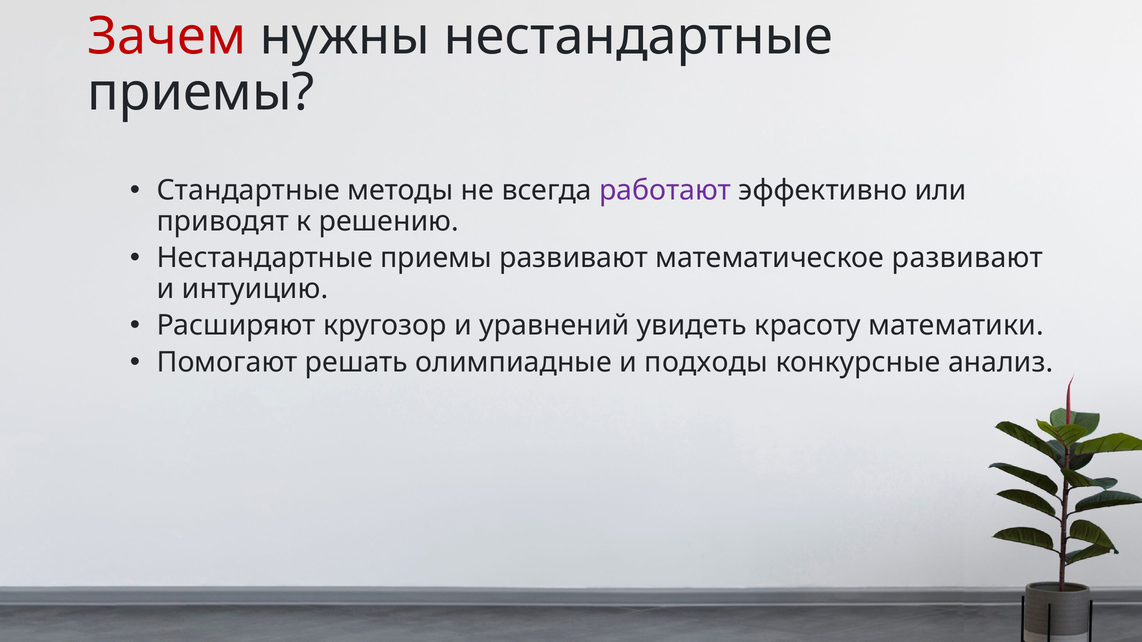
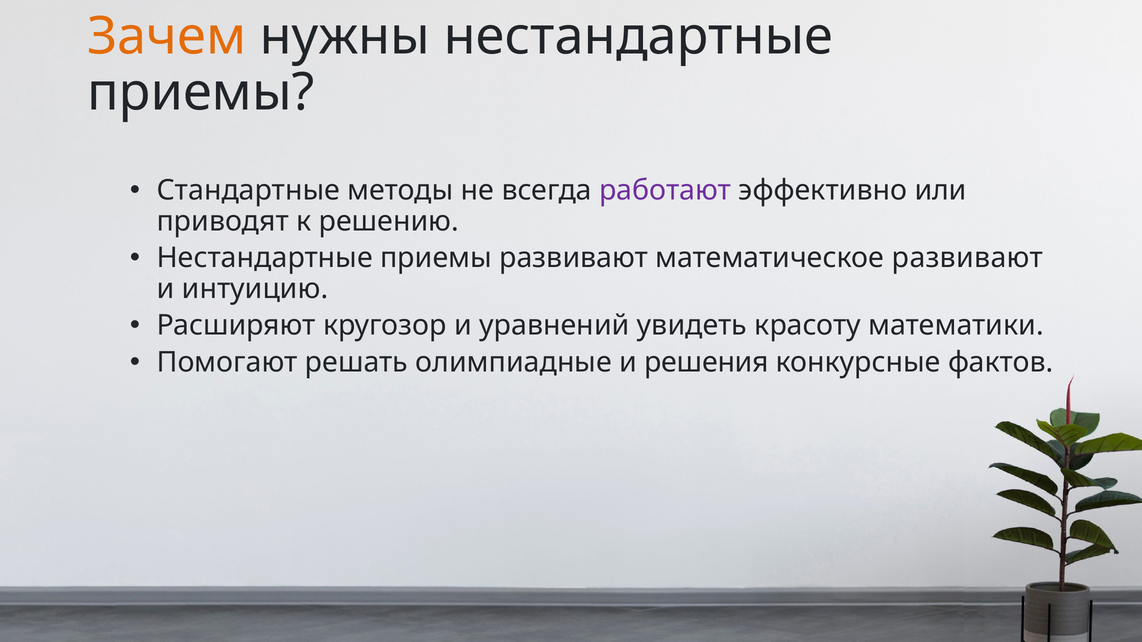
Зачем colour: red -> orange
подходы: подходы -> решения
анализ: анализ -> фактов
